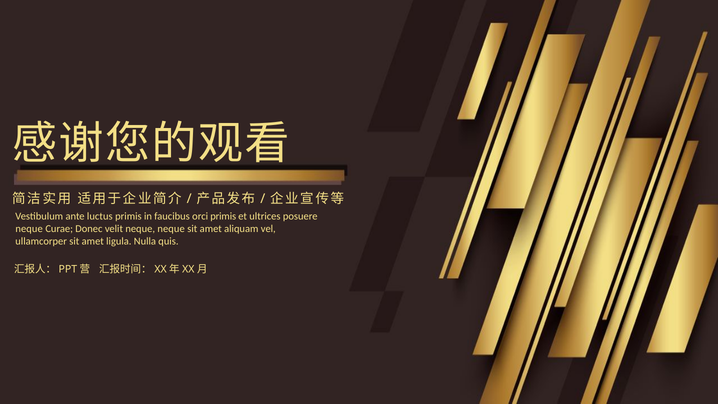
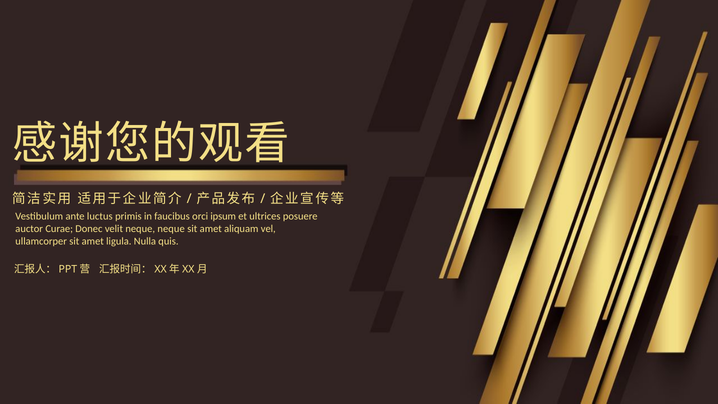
orci primis: primis -> ipsum
neque at (29, 229): neque -> auctor
